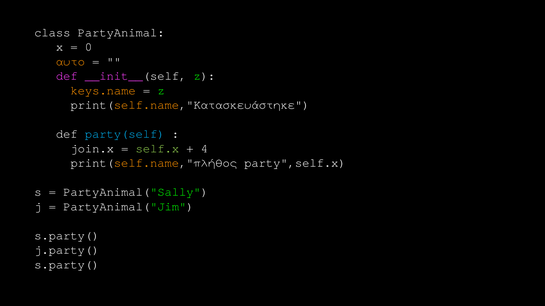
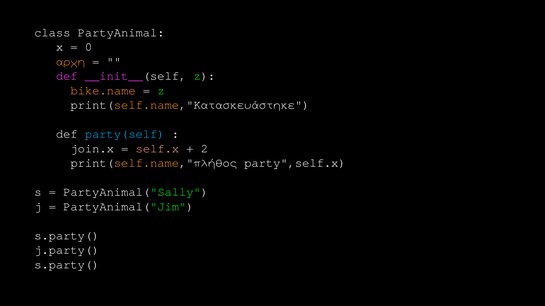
αυτό: αυτό -> αρχή
keys.name: keys.name -> bike.name
self.x colour: light green -> pink
4: 4 -> 2
